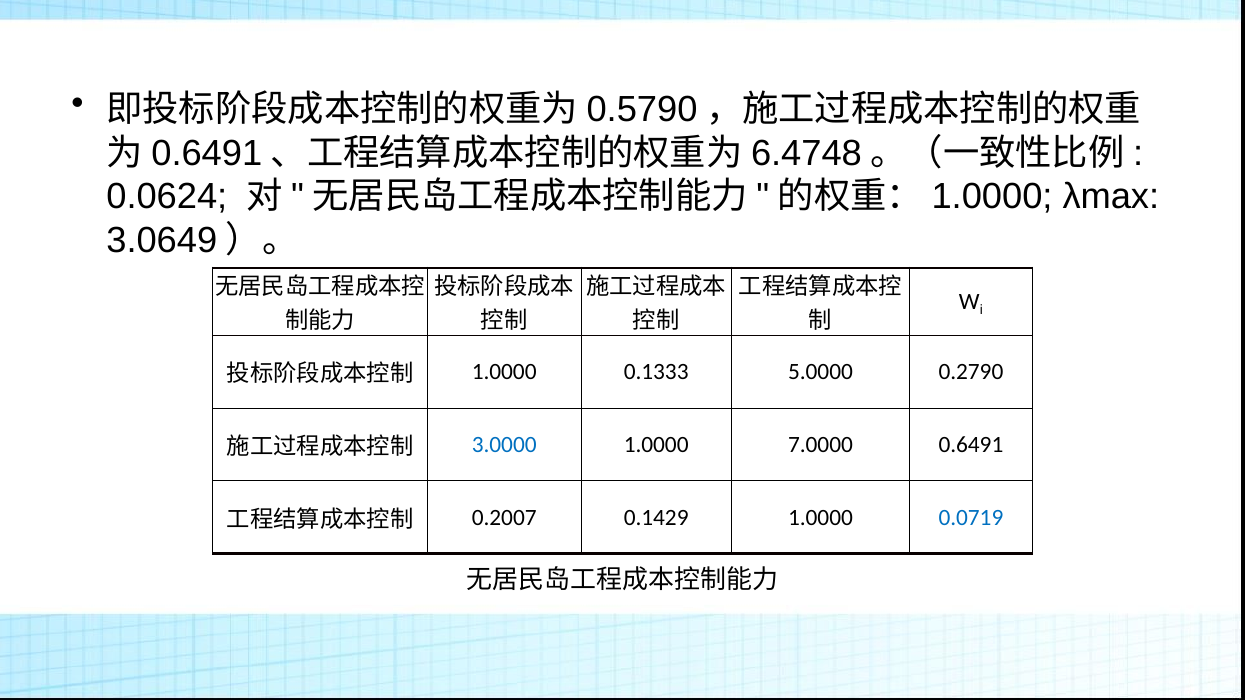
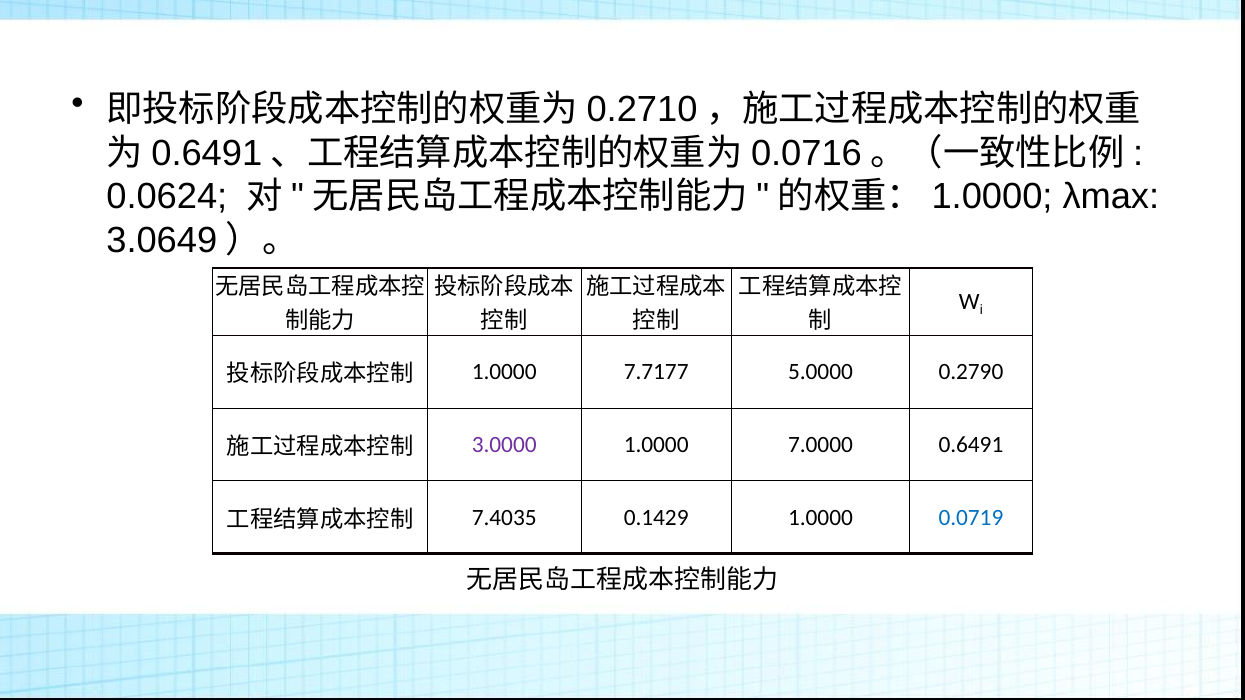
0.5790: 0.5790 -> 0.2710
6.4748: 6.4748 -> 0.0716
0.1333: 0.1333 -> 7.7177
3.0000 colour: blue -> purple
0.2007: 0.2007 -> 7.4035
